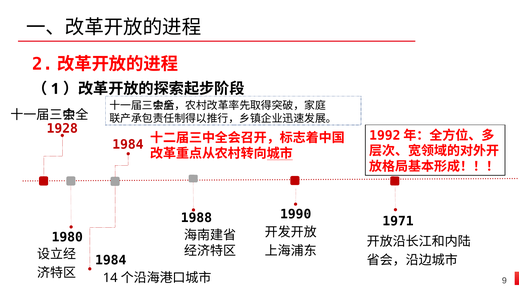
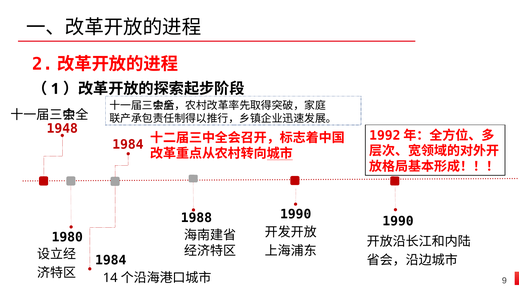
1928: 1928 -> 1948
1971 at (398, 221): 1971 -> 1990
